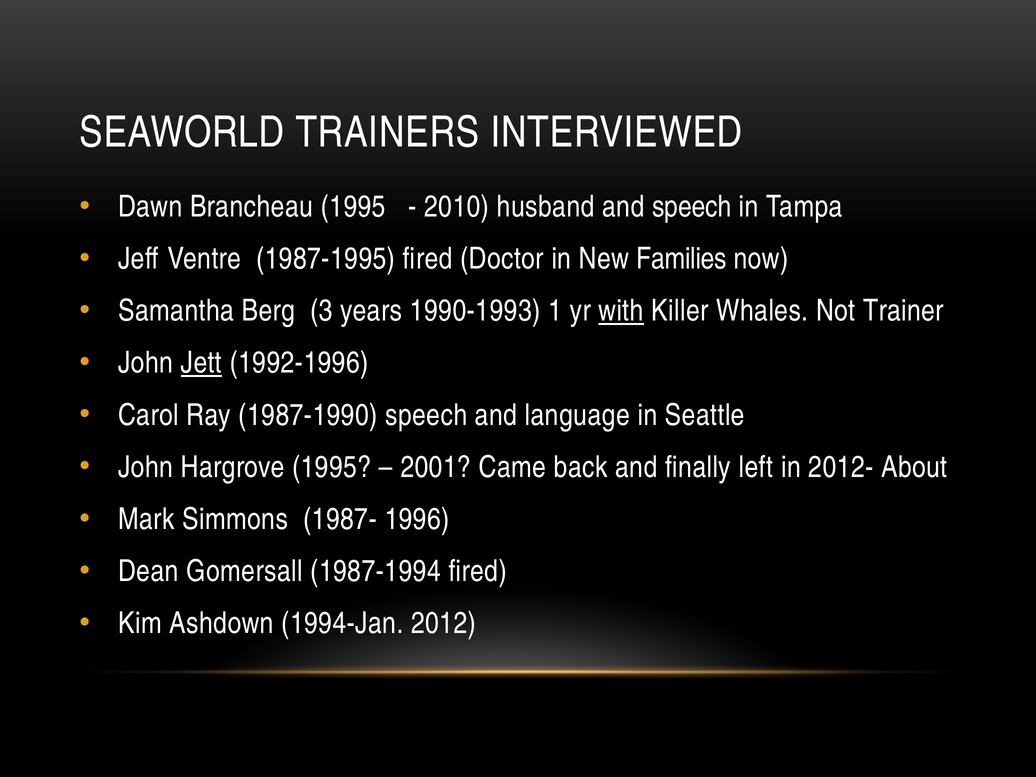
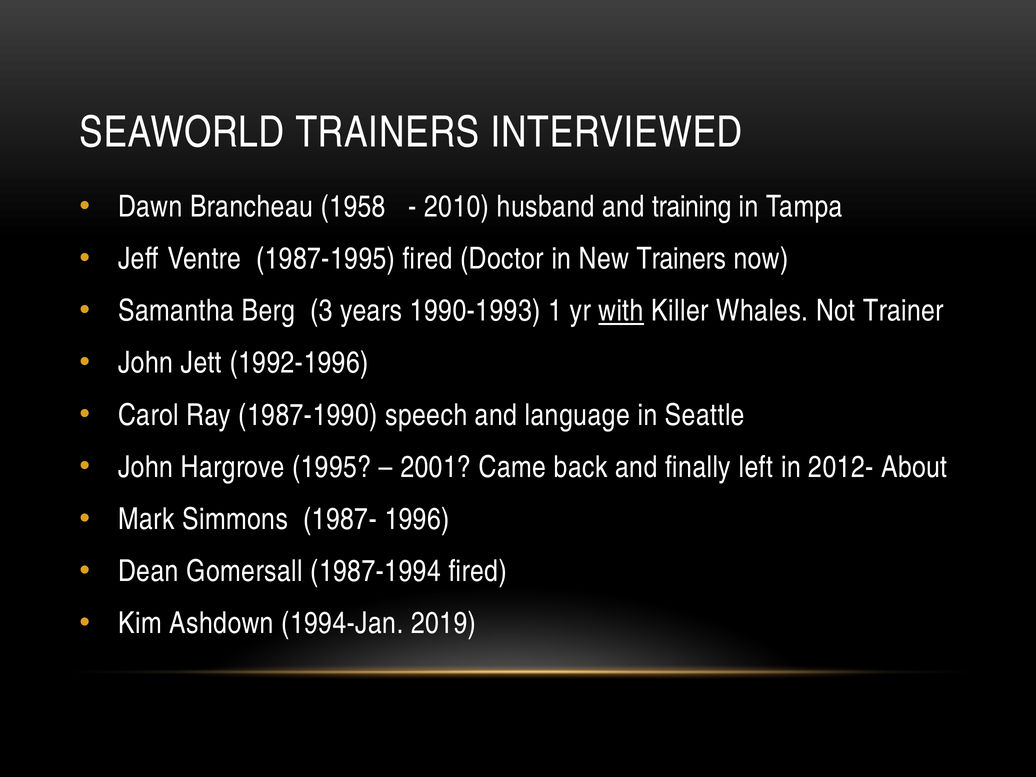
Brancheau 1995: 1995 -> 1958
and speech: speech -> training
New Families: Families -> Trainers
Jett underline: present -> none
2012: 2012 -> 2019
